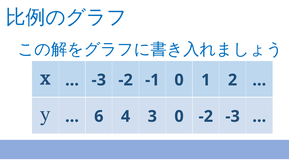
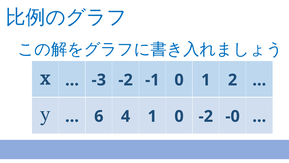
4 3: 3 -> 1
-2 -3: -3 -> -0
